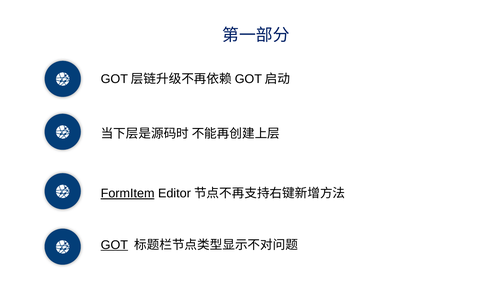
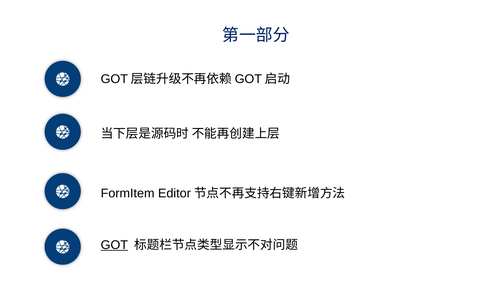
FormItem underline: present -> none
